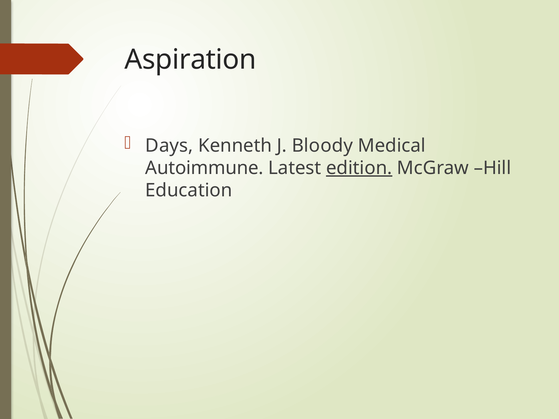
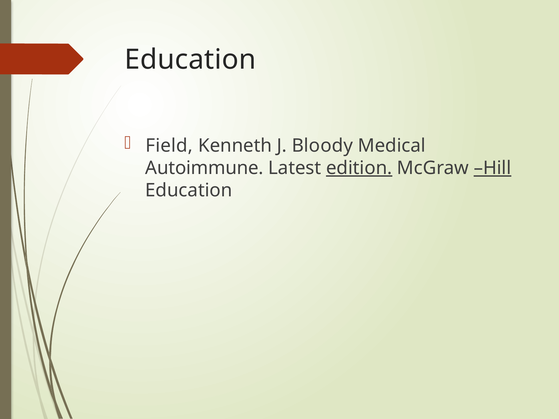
Aspiration at (190, 60): Aspiration -> Education
Days: Days -> Field
Hill underline: none -> present
